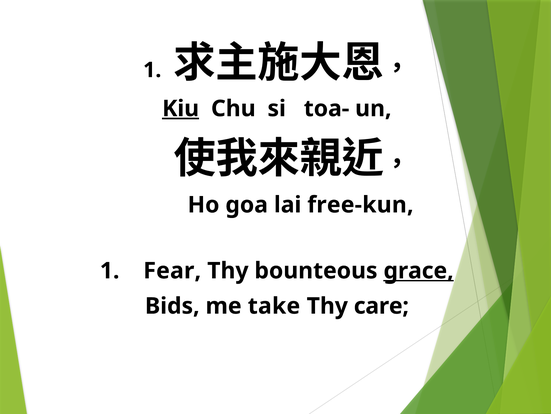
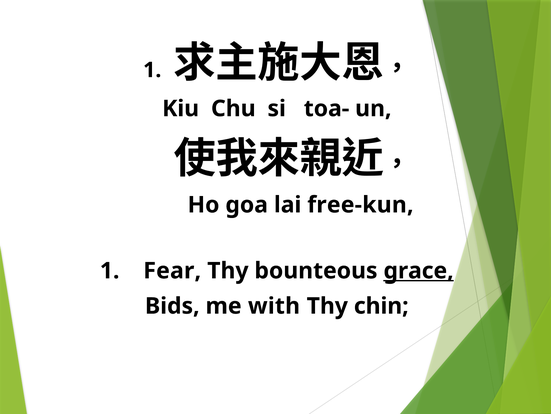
Kiu underline: present -> none
take: take -> with
care: care -> chin
